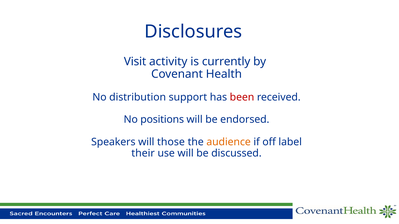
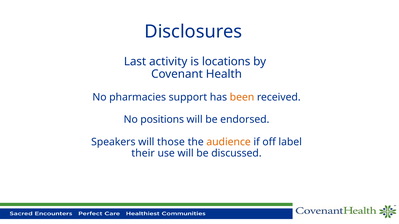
Visit: Visit -> Last
currently: currently -> locations
distribution: distribution -> pharmacies
been colour: red -> orange
